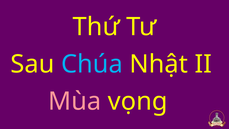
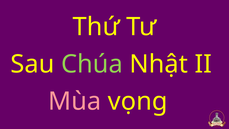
Chúa colour: light blue -> light green
